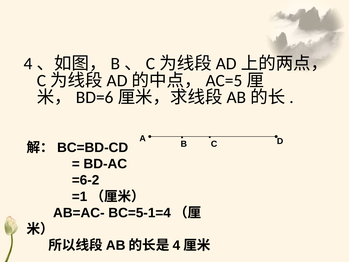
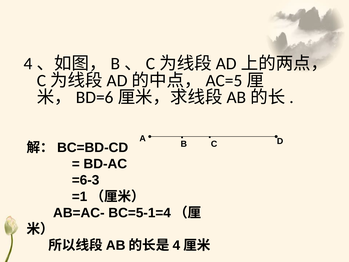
=6-2: =6-2 -> =6-3
